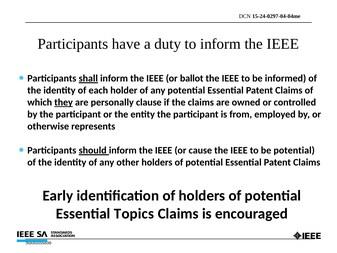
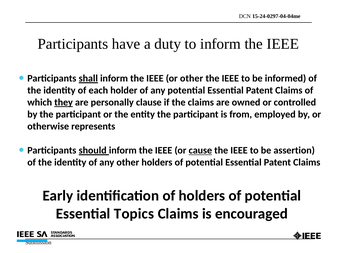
or ballot: ballot -> other
cause underline: none -> present
be potential: potential -> assertion
